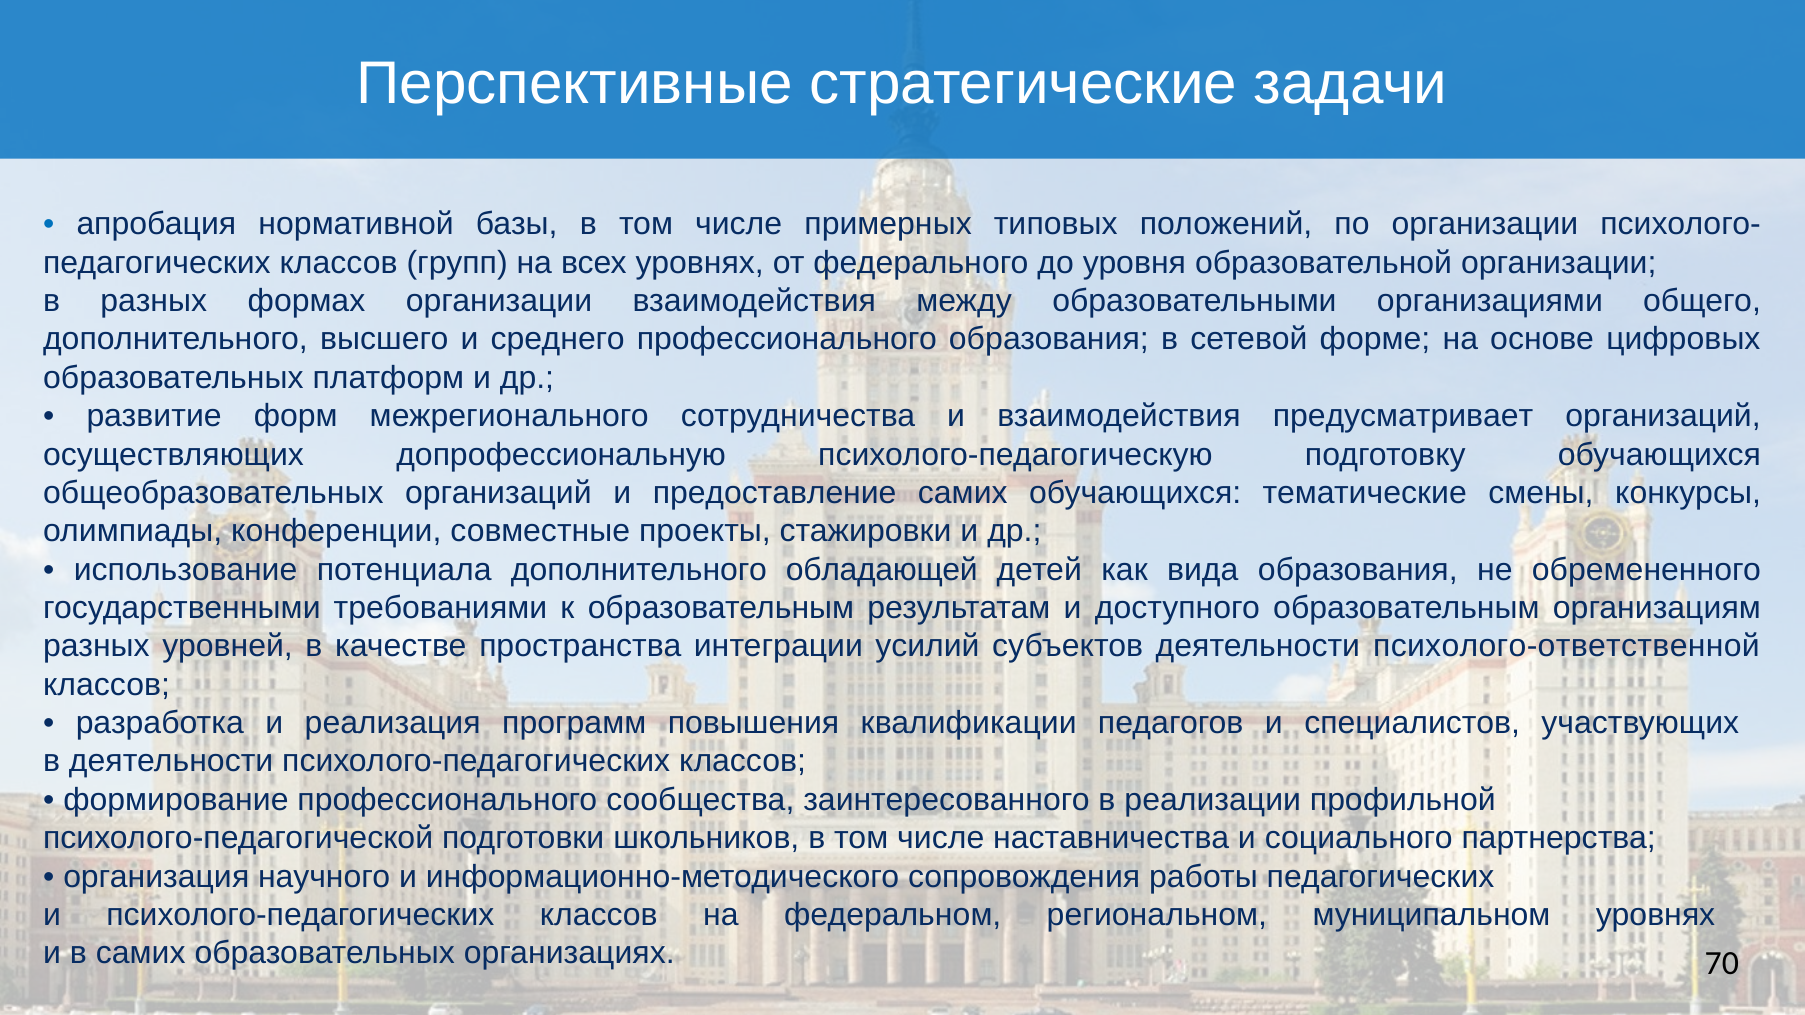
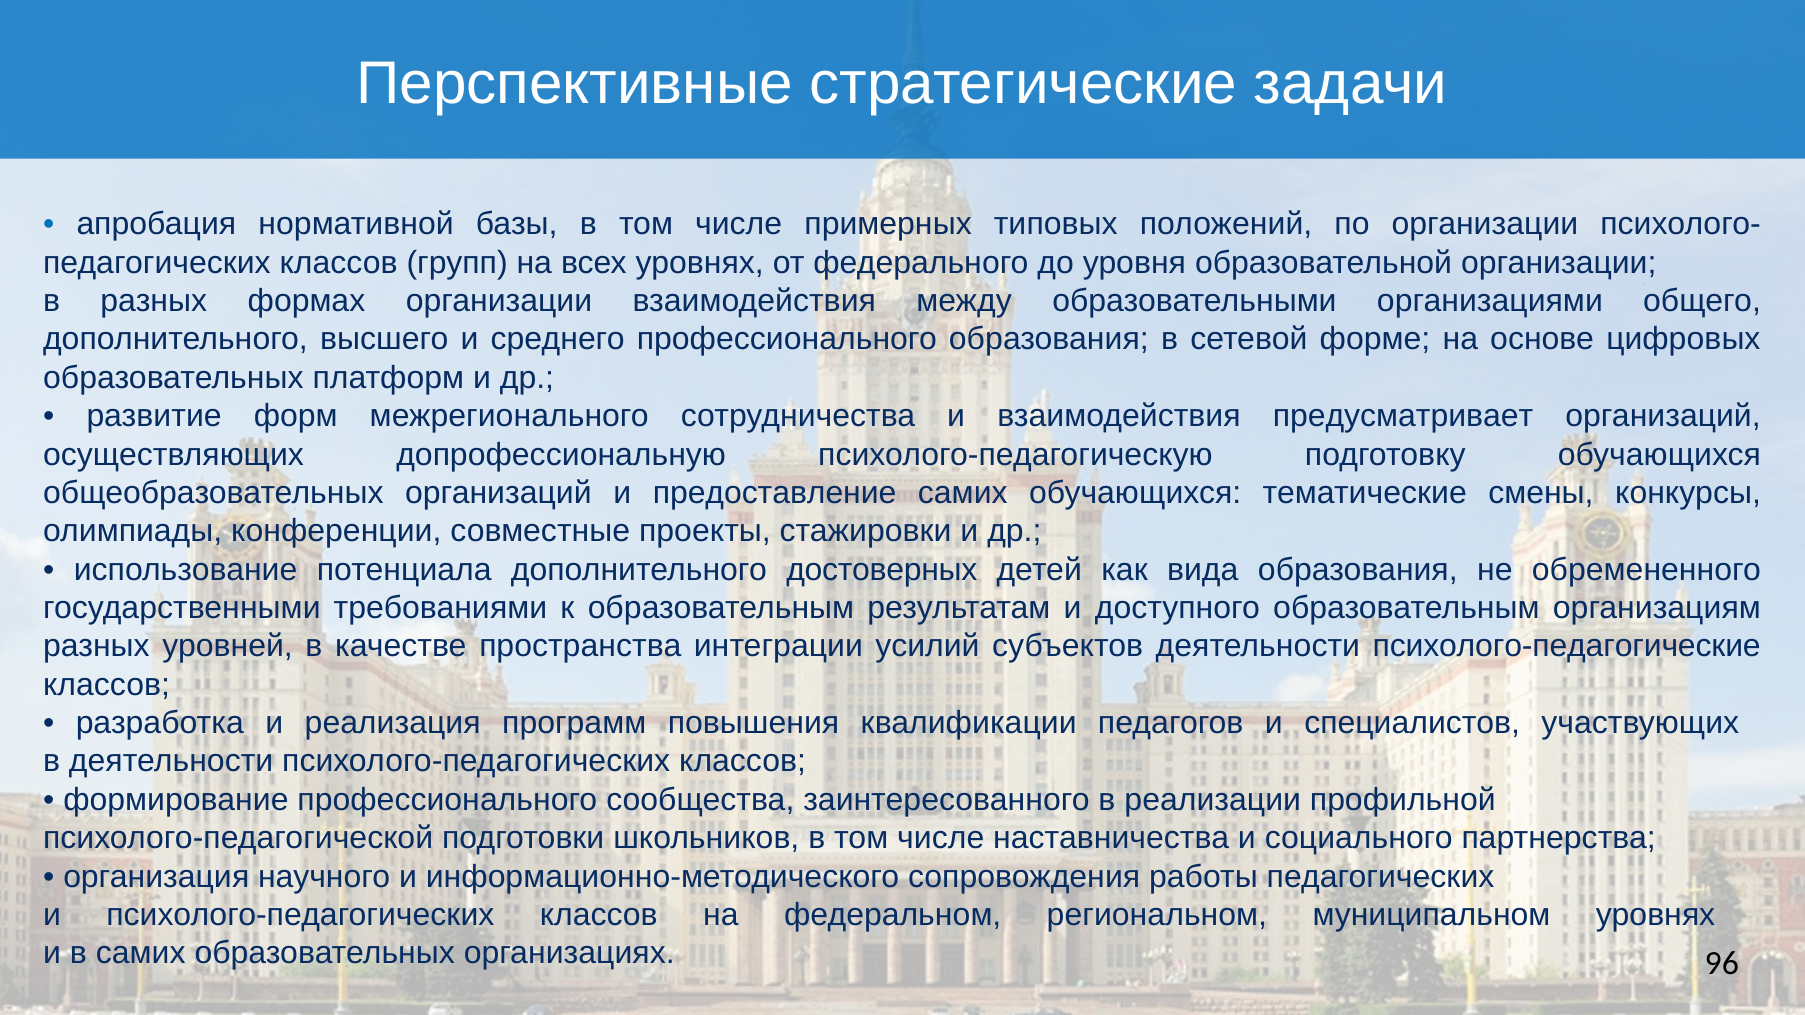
обладающей: обладающей -> достоверных
психолого-ответственной: психолого-ответственной -> психолого-педагогические
70: 70 -> 96
